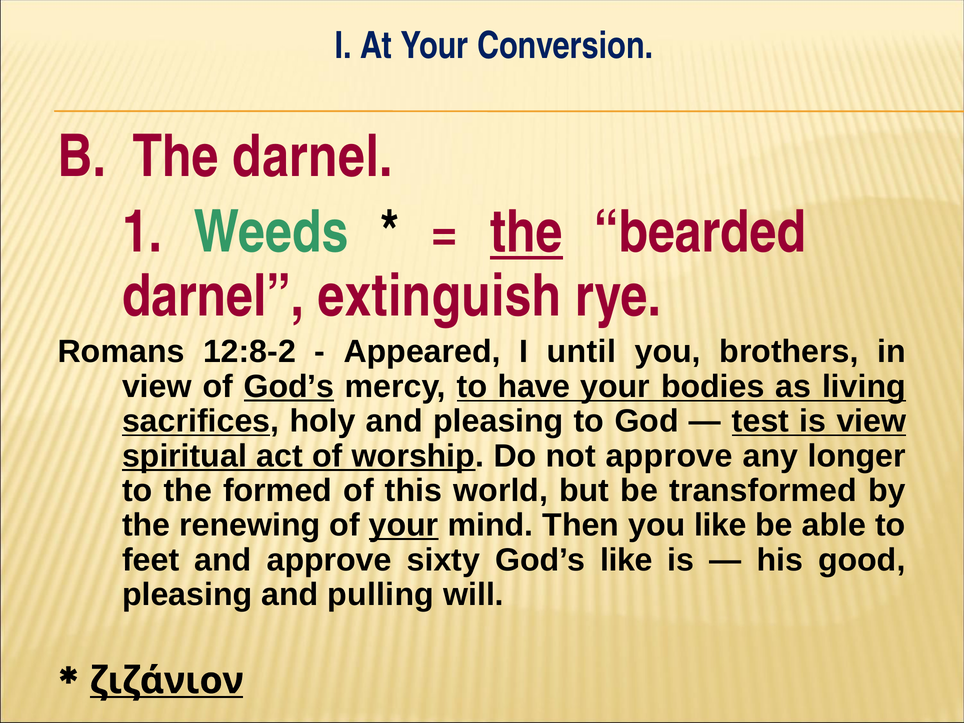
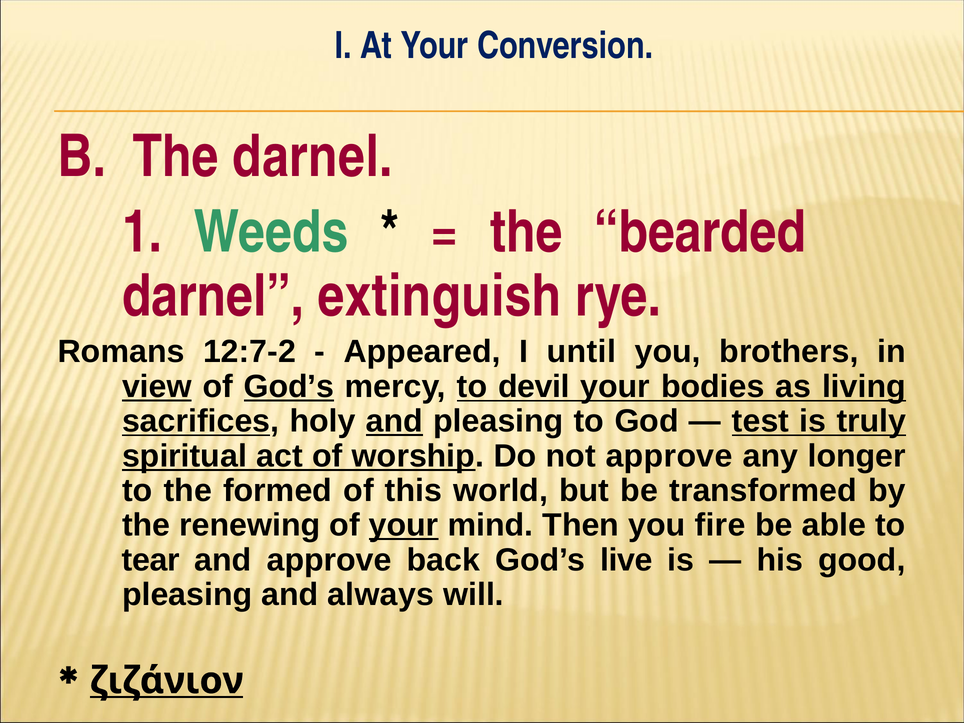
the at (526, 232) underline: present -> none
12:8-2: 12:8-2 -> 12:7-2
view at (157, 387) underline: none -> present
have: have -> devil
and at (394, 421) underline: none -> present
is view: view -> truly
you like: like -> fire
feet: feet -> tear
sixty: sixty -> back
God’s like: like -> live
pulling: pulling -> always
